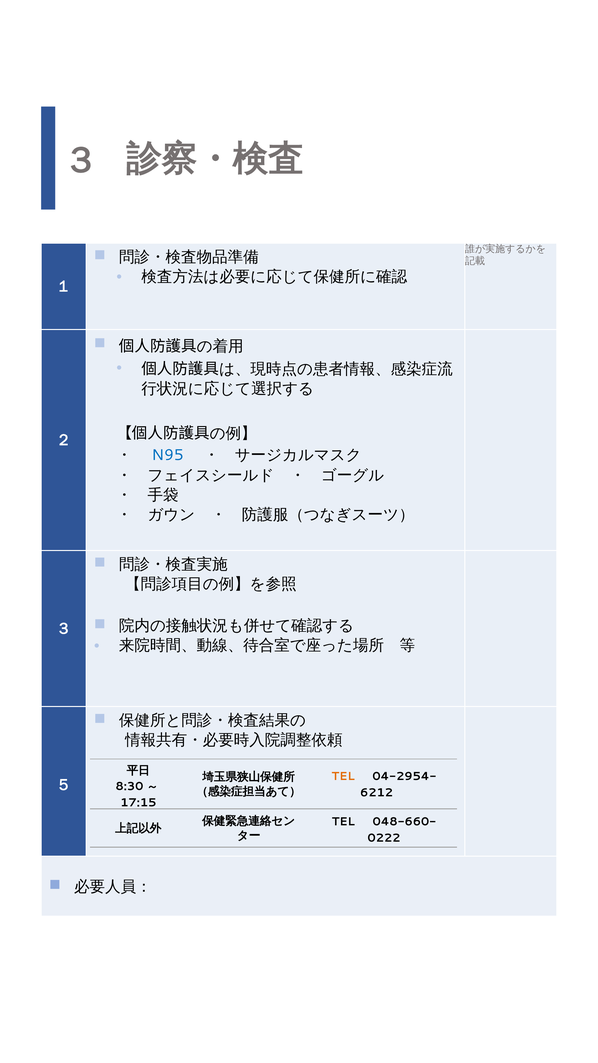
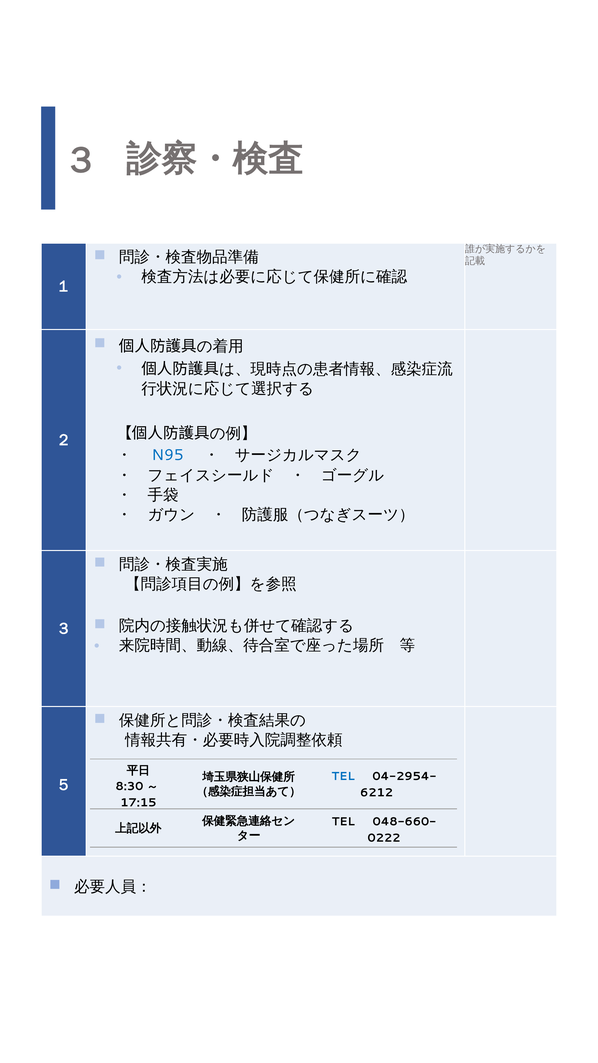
TEL at (343, 776) colour: orange -> blue
